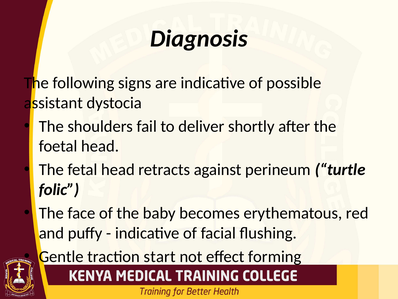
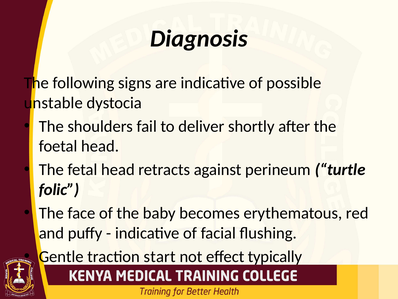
assistant: assistant -> unstable
forming: forming -> typically
